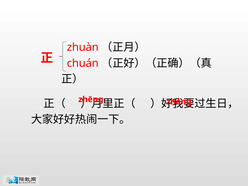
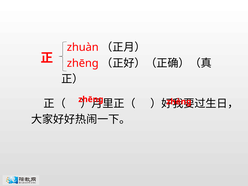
chuán at (83, 63): chuán -> zhēnɡ
